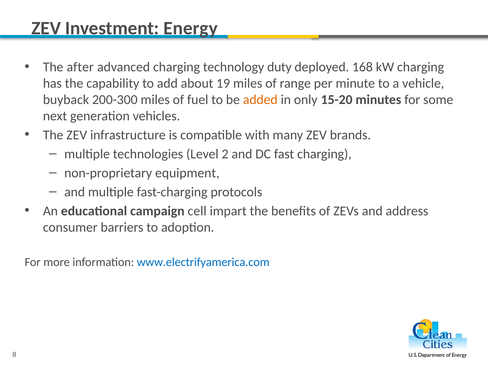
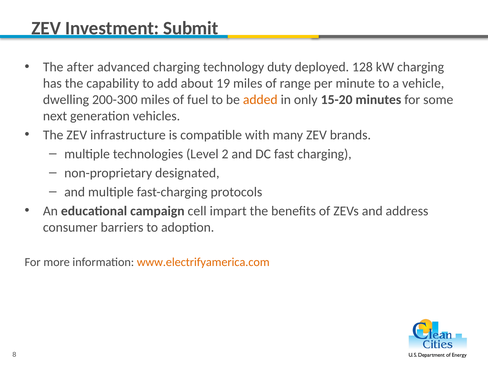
Energy: Energy -> Submit
168: 168 -> 128
buyback: buyback -> dwelling
equipment: equipment -> designated
www.electrifyamerica.com colour: blue -> orange
